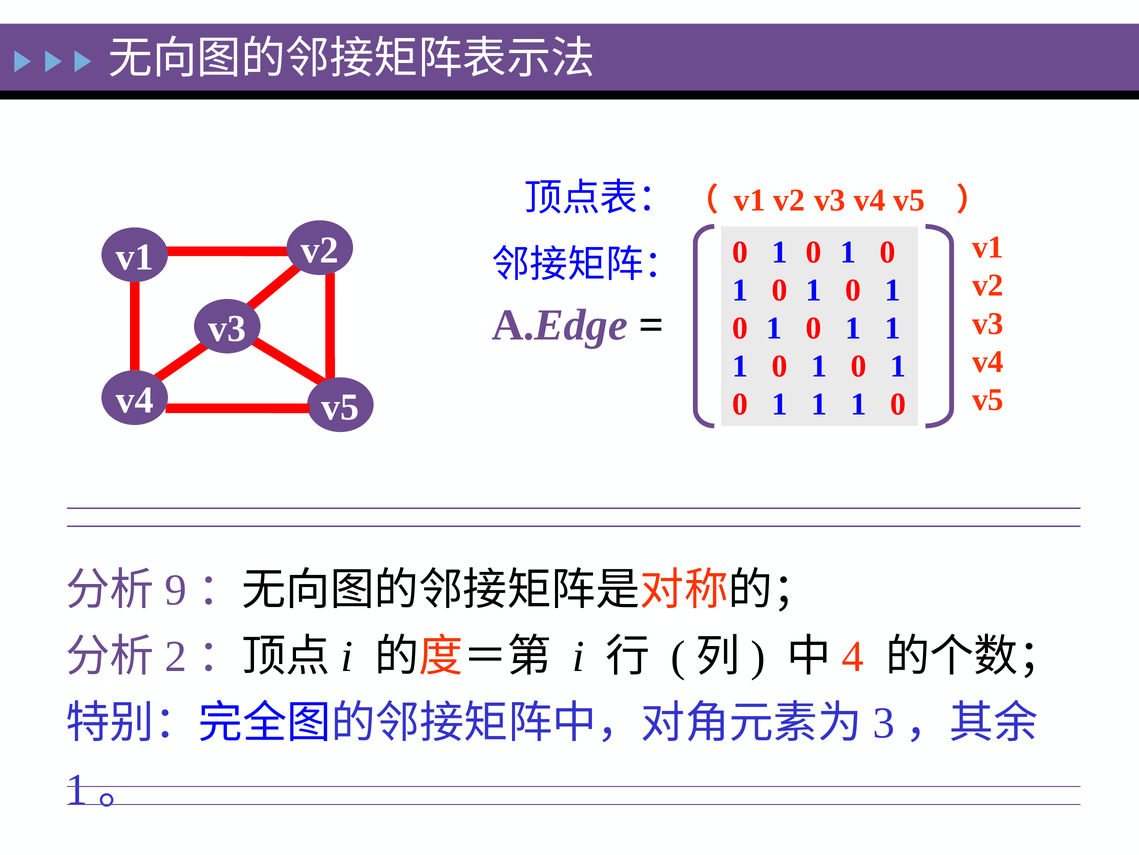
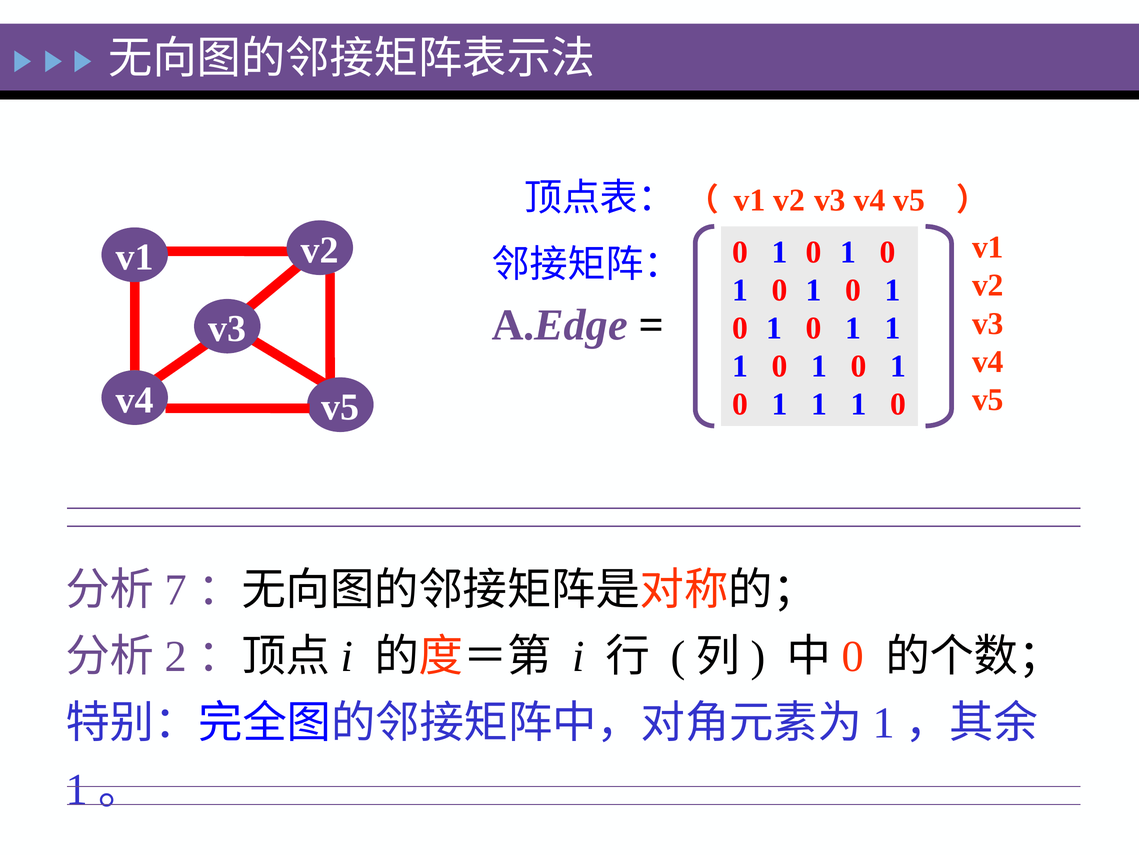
9: 9 -> 7
4 at (853, 656): 4 -> 0
3 at (884, 722): 3 -> 1
